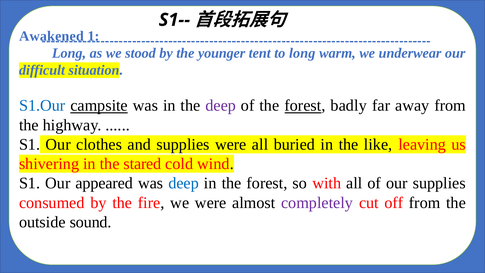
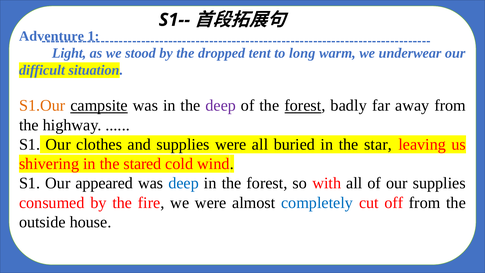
Awakened: Awakened -> Adventure
Long at (69, 53): Long -> Light
younger: younger -> dropped
S1.Our colour: blue -> orange
like: like -> star
completely colour: purple -> blue
sound: sound -> house
